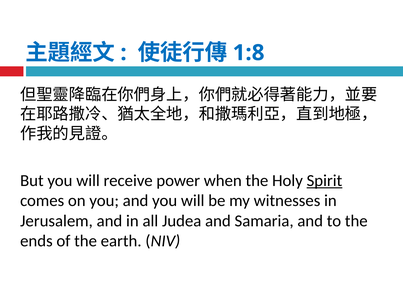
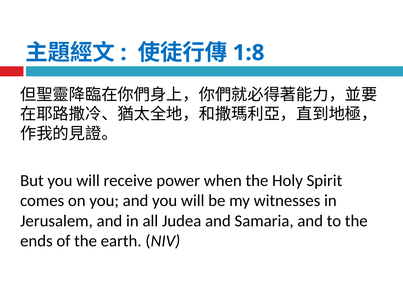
Spirit underline: present -> none
